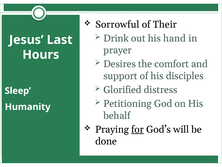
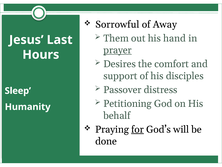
Their: Their -> Away
Drink: Drink -> Them
prayer underline: none -> present
Glorified: Glorified -> Passover
